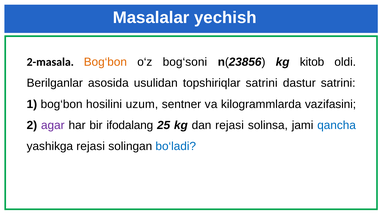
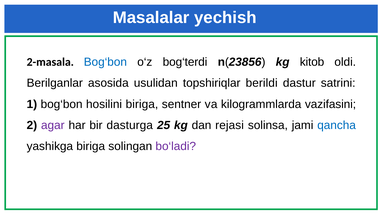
Bog‘bon at (105, 62) colour: orange -> blue
bog‘soni: bog‘soni -> bog‘terdi
topshiriqlar satrini: satrini -> berildi
hosilini uzum: uzum -> biriga
ifodalang: ifodalang -> dasturga
yashikga rejasi: rejasi -> biriga
bo‘ladi colour: blue -> purple
